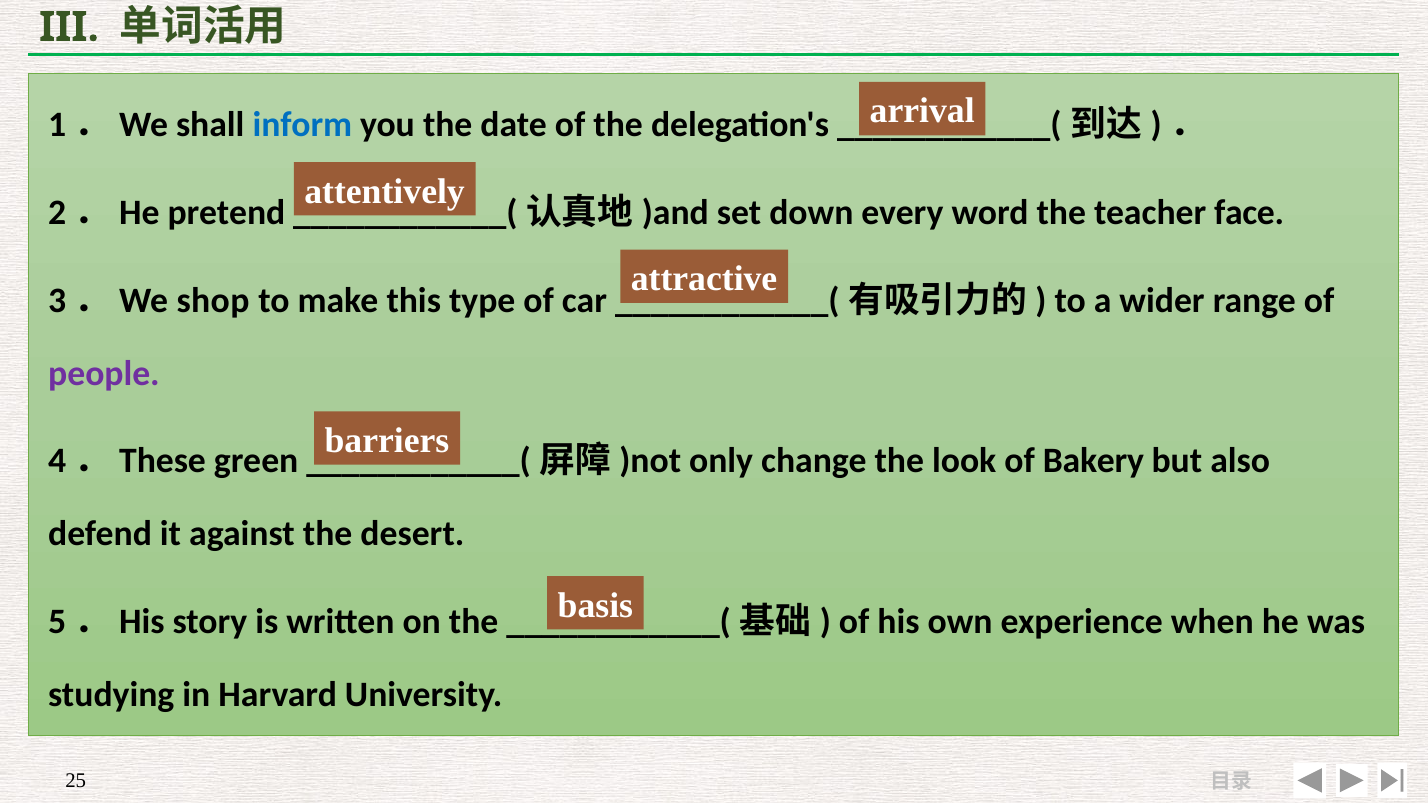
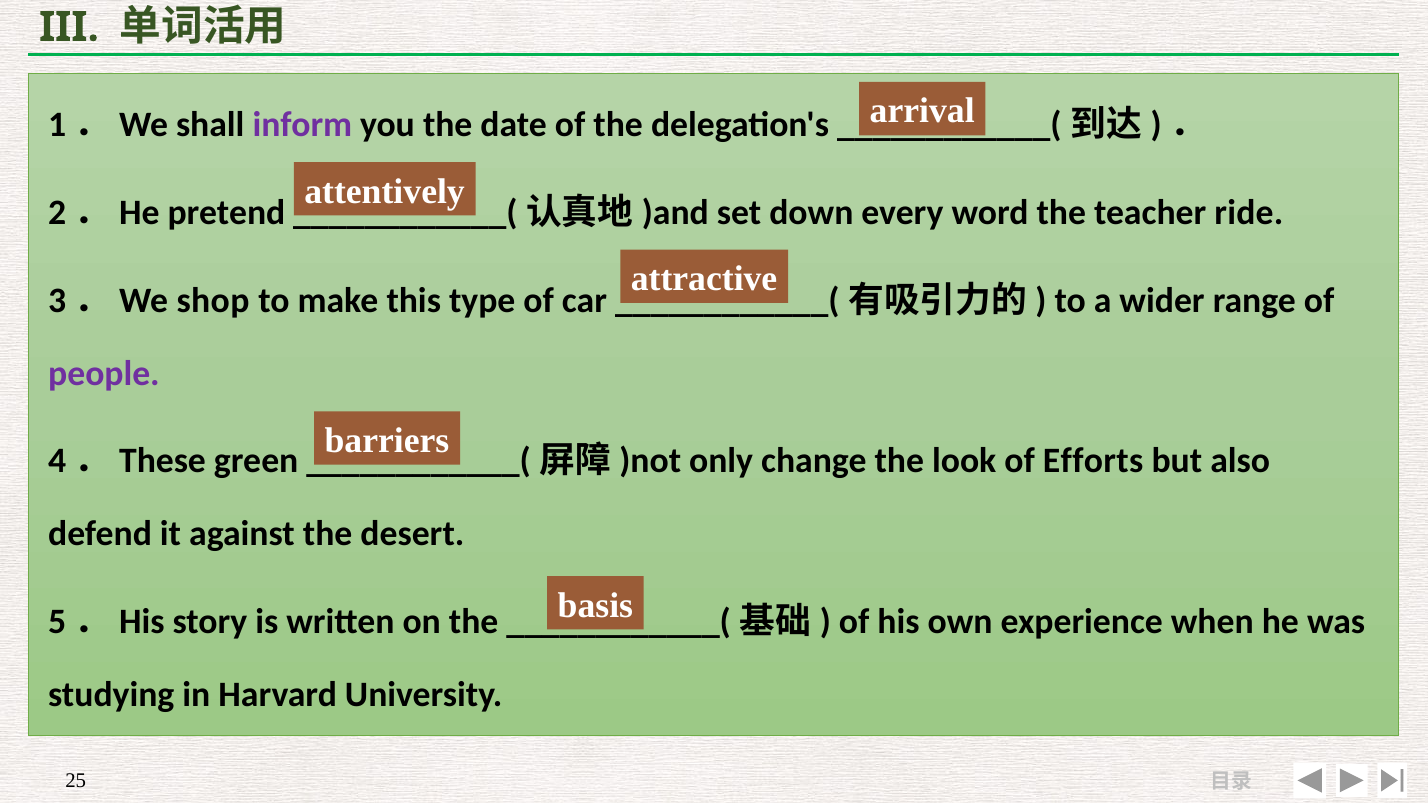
inform colour: blue -> purple
face: face -> ride
Bakery: Bakery -> Efforts
